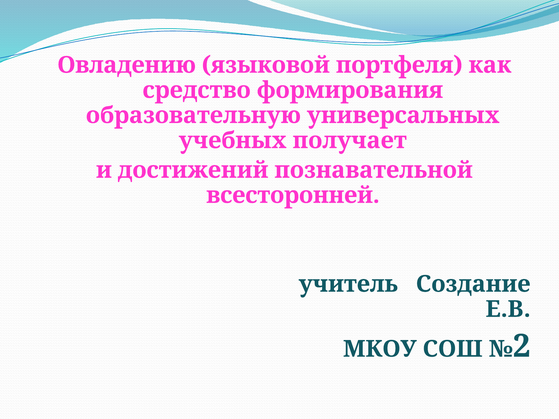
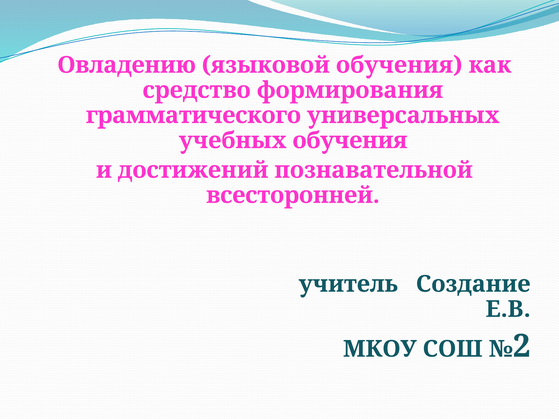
языковой портфеля: портфеля -> обучения
образовательную: образовательную -> грамматического
учебных получает: получает -> обучения
